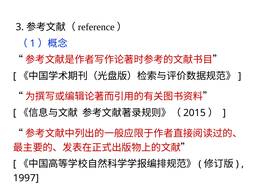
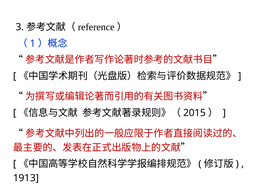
1997: 1997 -> 1913
